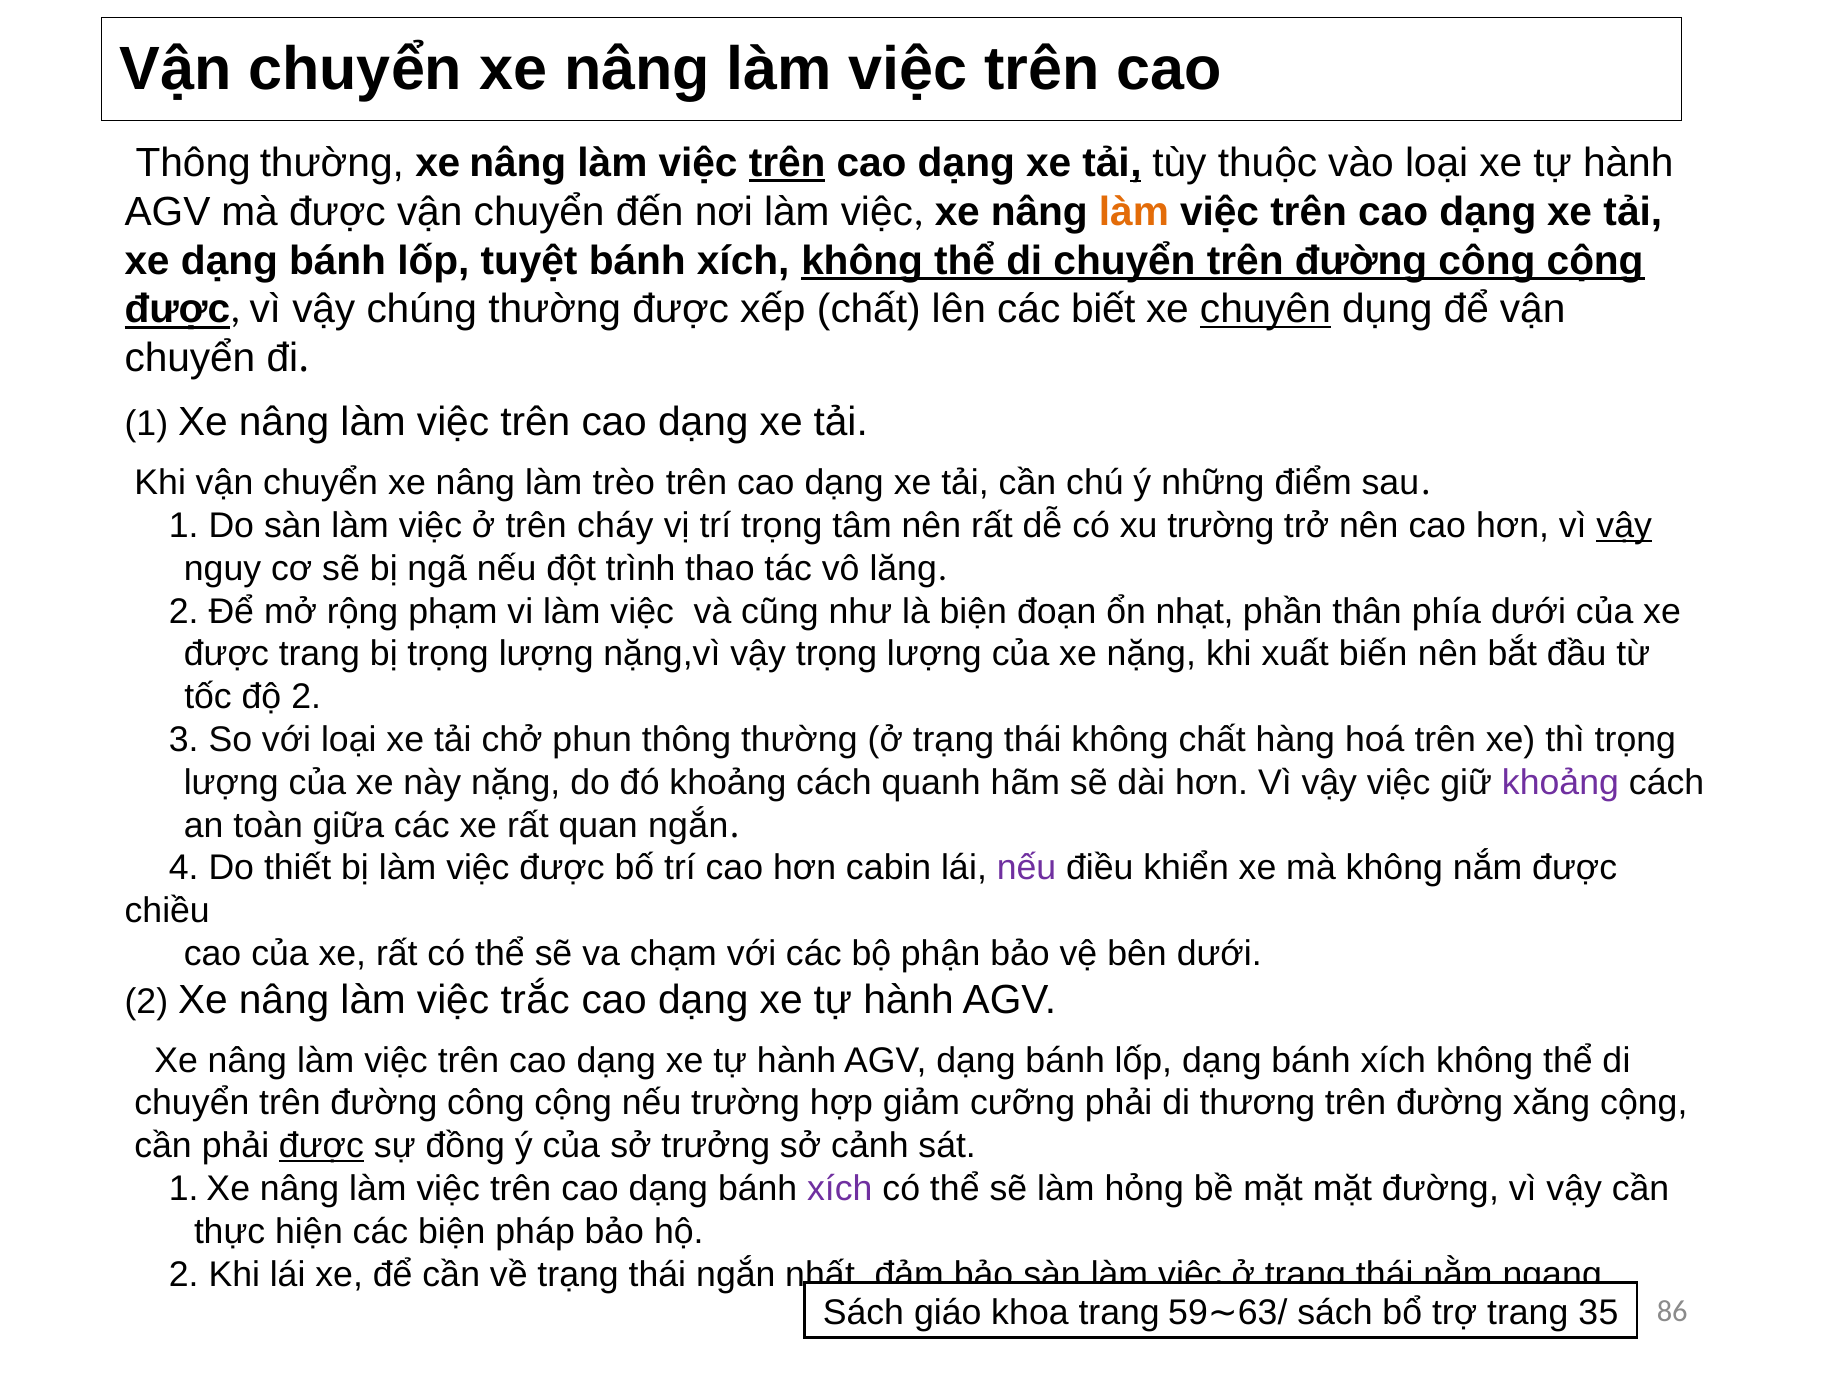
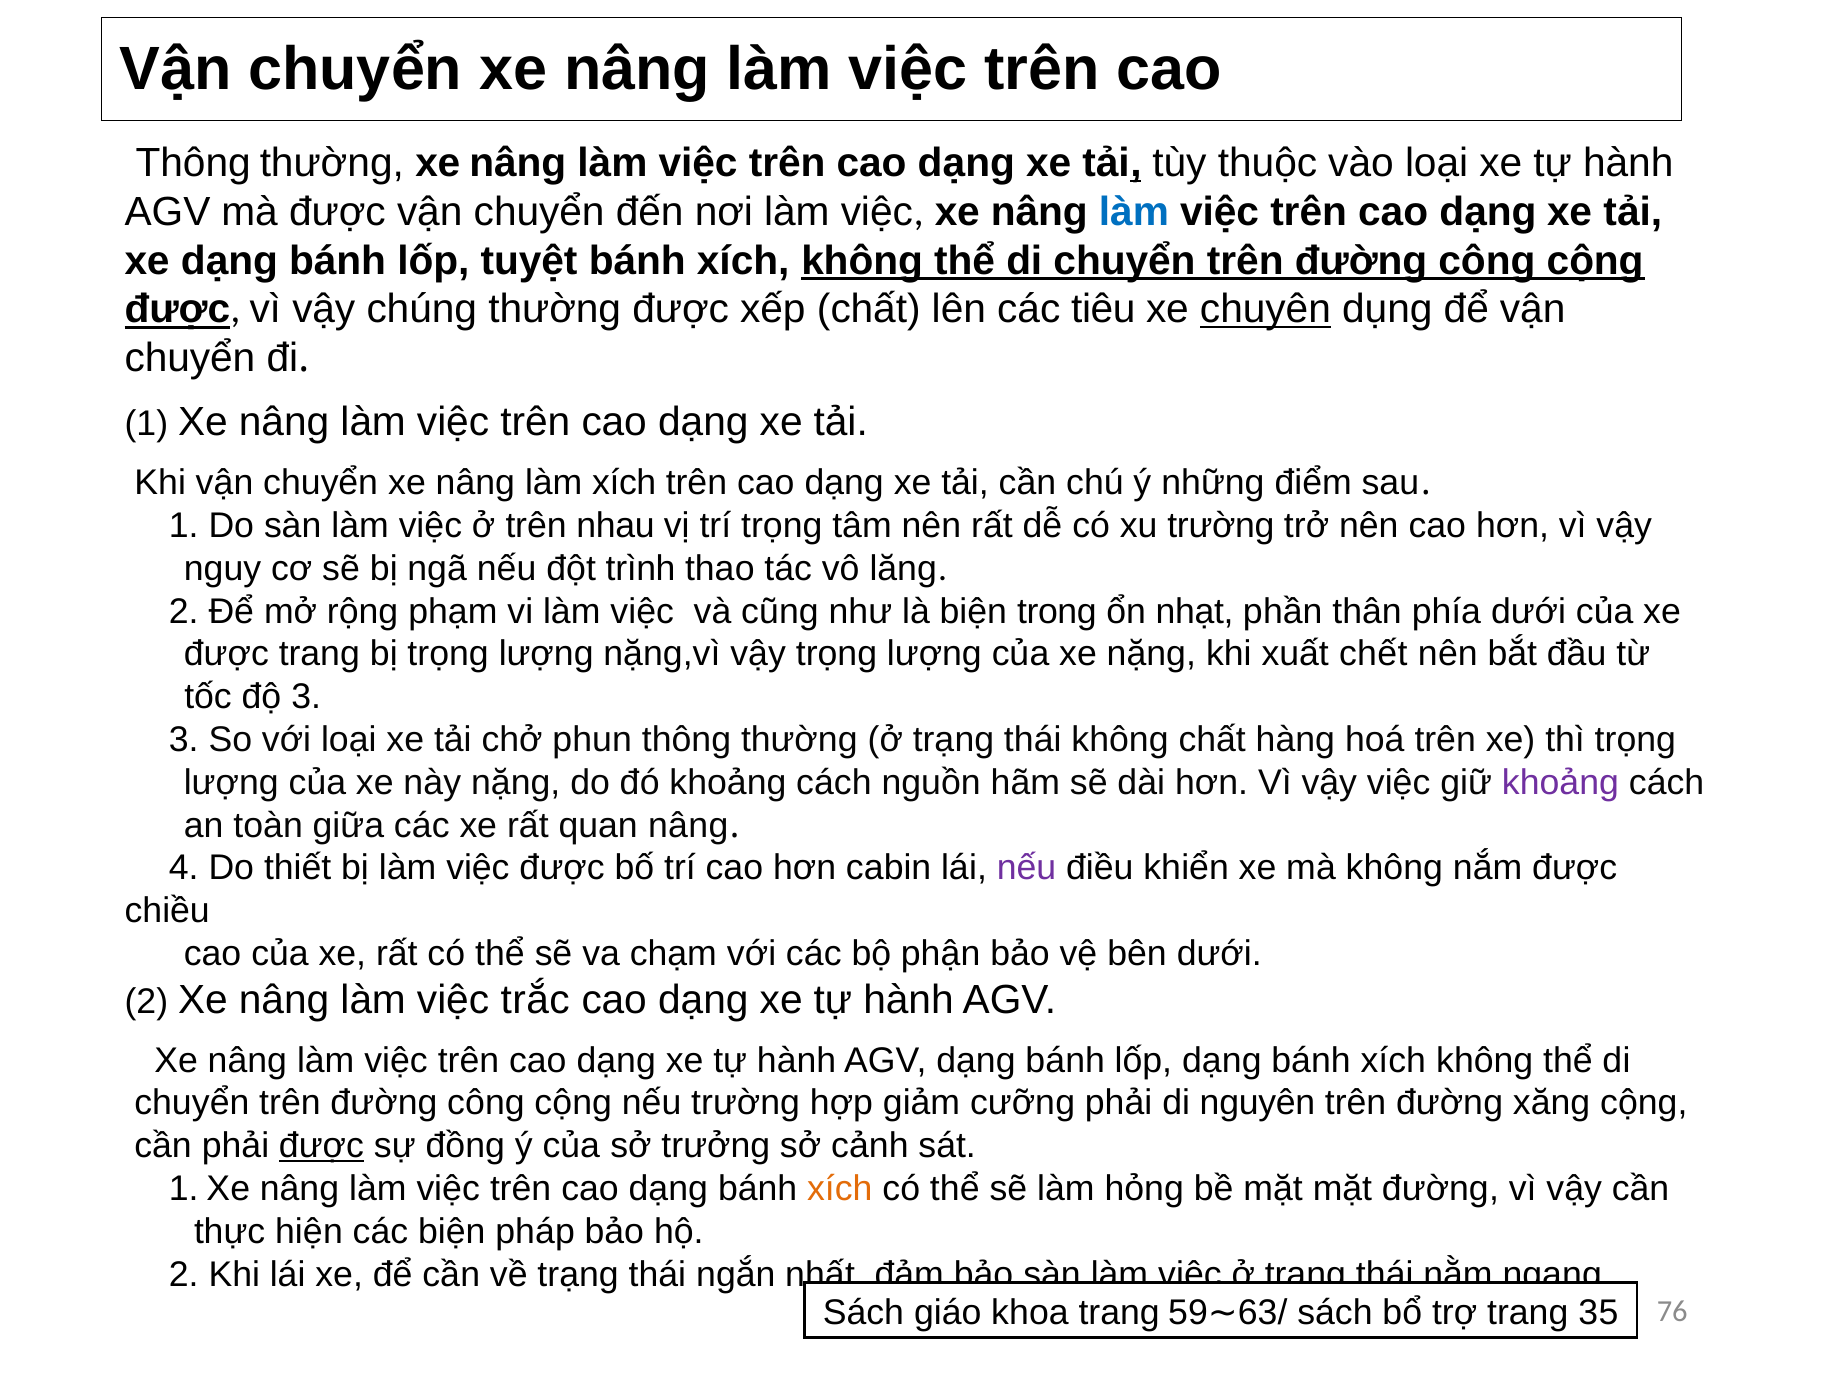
trên at (787, 163) underline: present -> none
làm at (1134, 212) colour: orange -> blue
biết: biết -> tiêu
làm trèo: trèo -> xích
cháy: cháy -> nhau
vậy at (1624, 526) underline: present -> none
đoạn: đoạn -> trong
biến: biến -> chết
độ 2: 2 -> 3
quanh: quanh -> nguồn
quan ngắn: ngắn -> nâng
thương: thương -> nguyên
xích at (840, 1189) colour: purple -> orange
86: 86 -> 76
